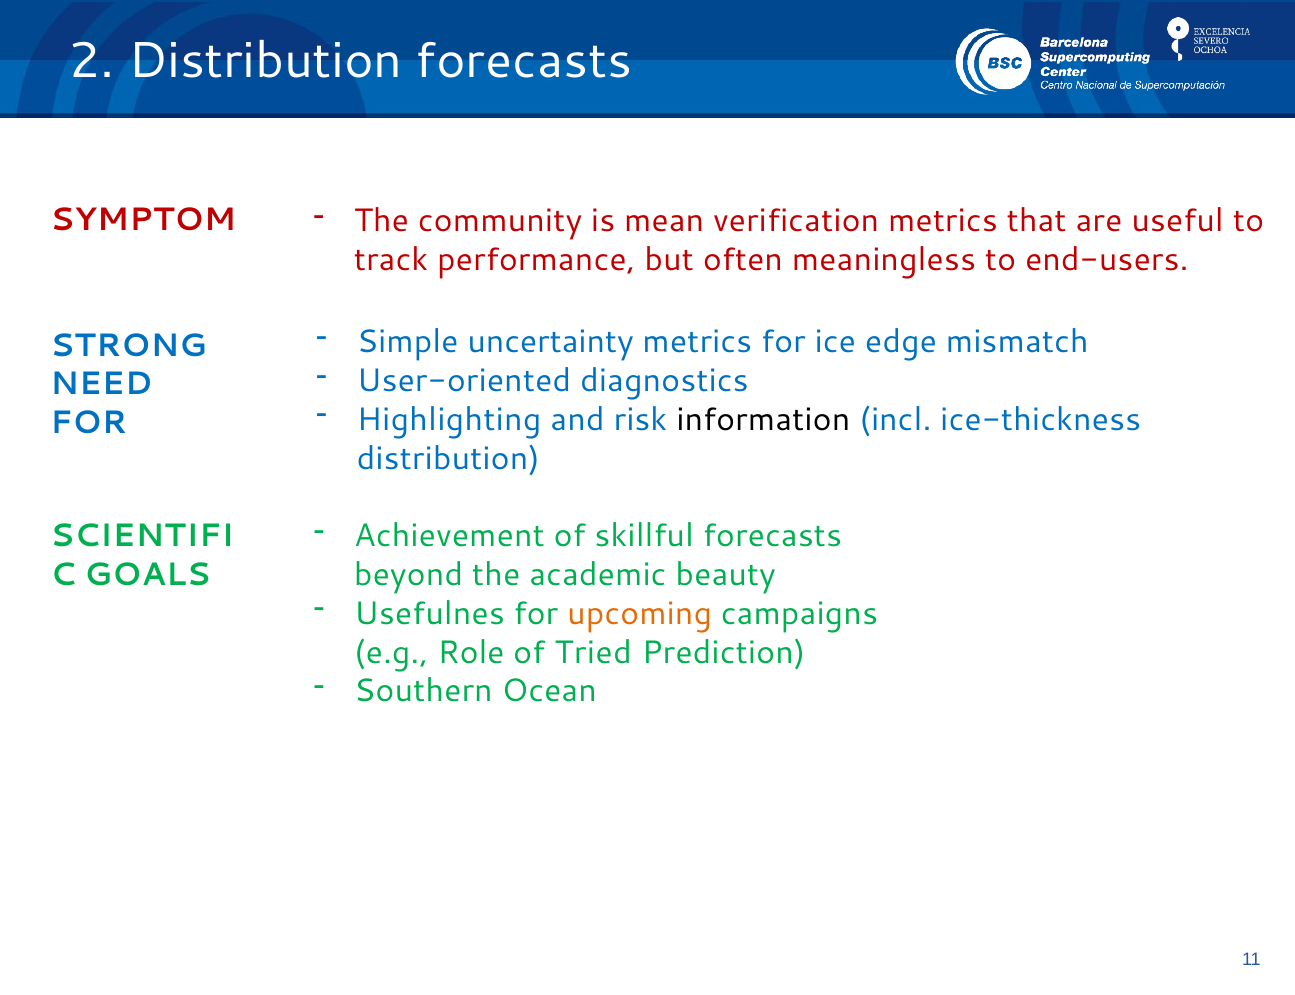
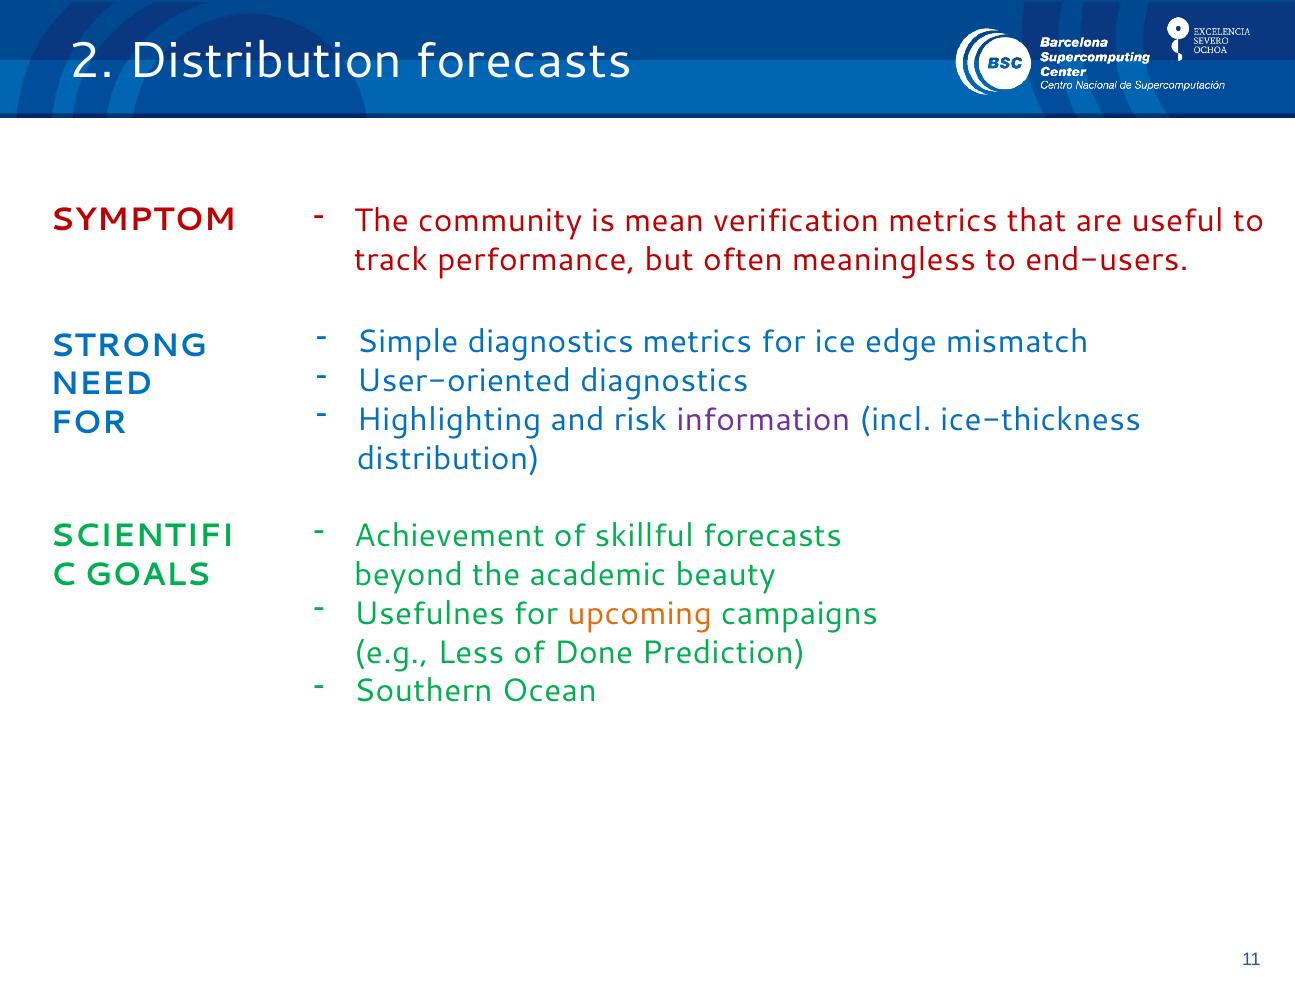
Simple uncertainty: uncertainty -> diagnostics
information colour: black -> purple
Role: Role -> Less
Tried: Tried -> Done
